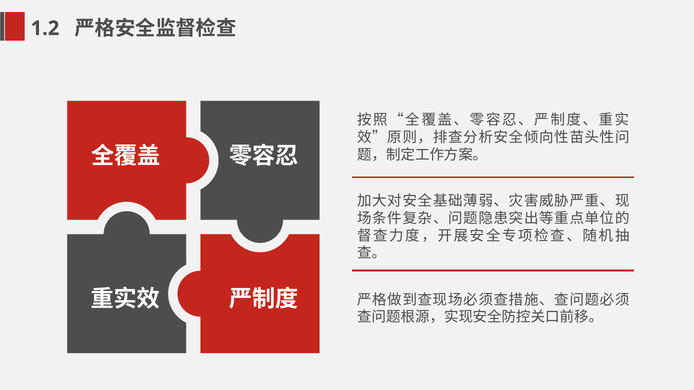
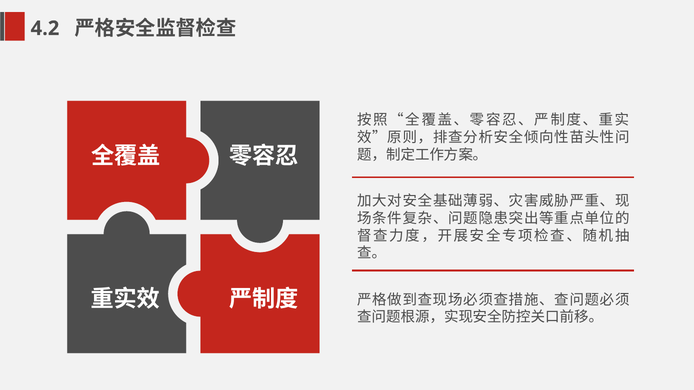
1.2: 1.2 -> 4.2
